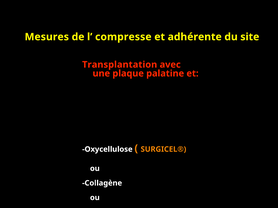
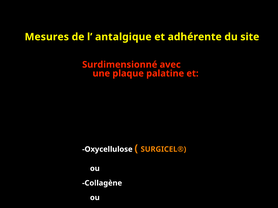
compresse: compresse -> antalgique
Transplantation: Transplantation -> Surdimensionné
